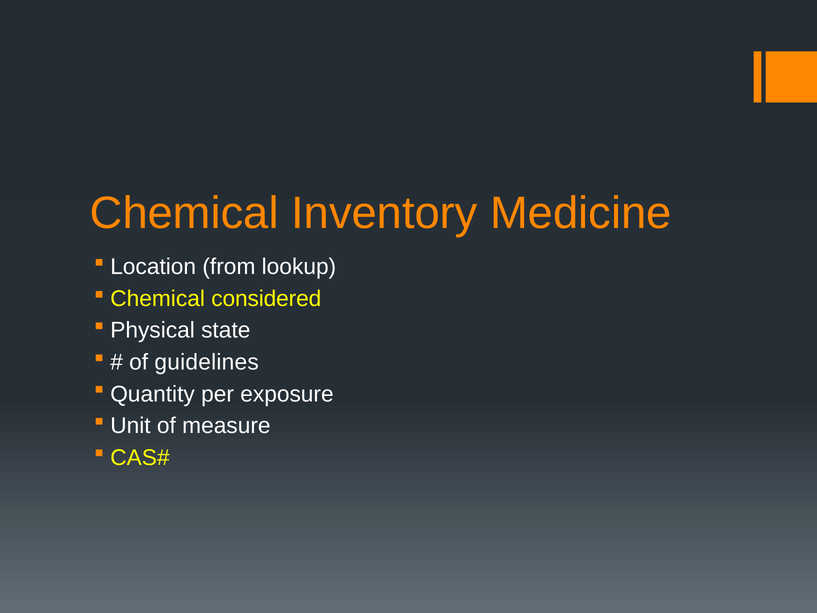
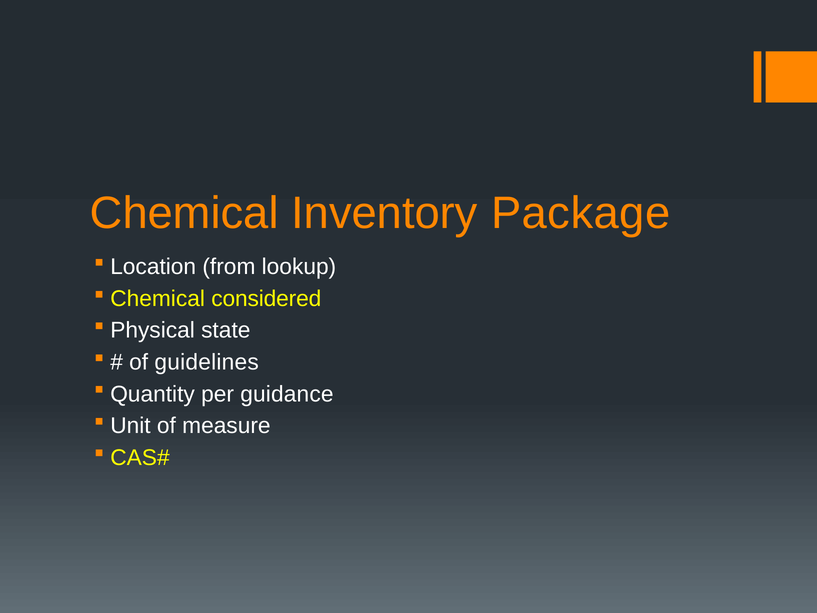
Medicine: Medicine -> Package
exposure: exposure -> guidance
